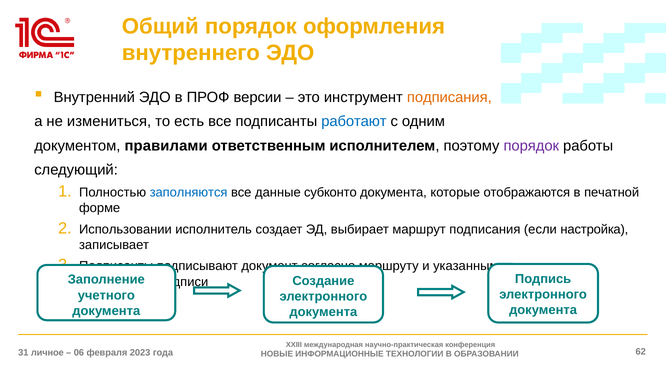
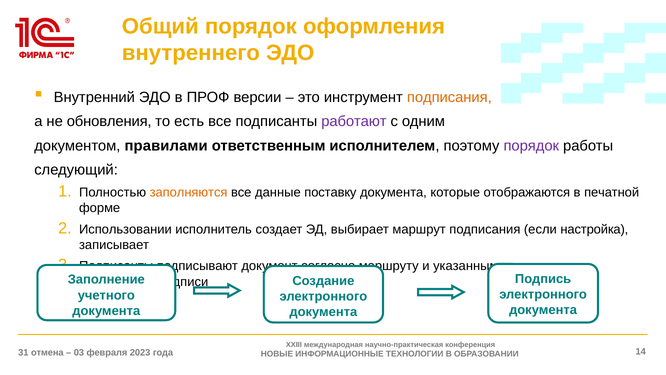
измениться: измениться -> обновления
работают colour: blue -> purple
заполняются colour: blue -> orange
субконто: субконто -> поставку
личное: личное -> отмена
06: 06 -> 03
62: 62 -> 14
